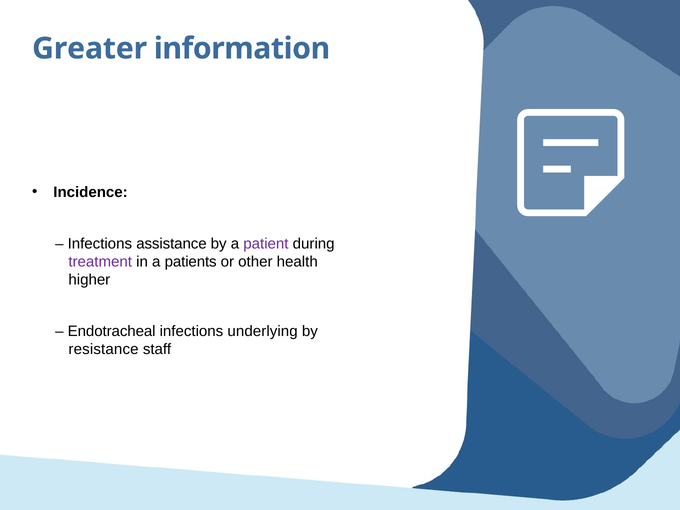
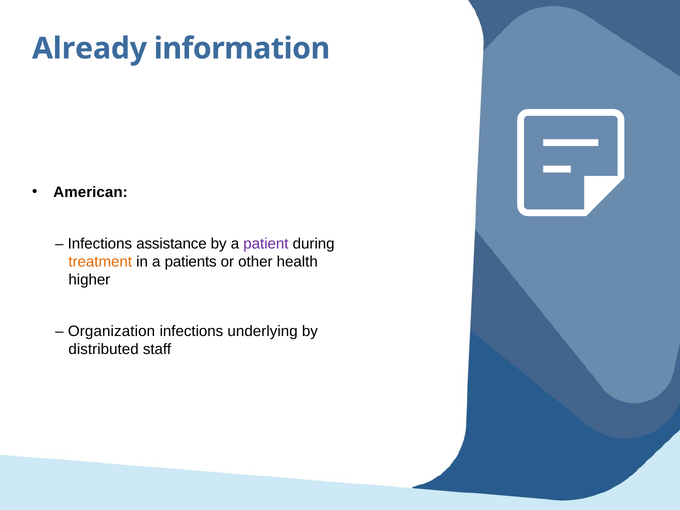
Greater: Greater -> Already
Incidence: Incidence -> American
treatment colour: purple -> orange
Endotracheal: Endotracheal -> Organization
resistance: resistance -> distributed
